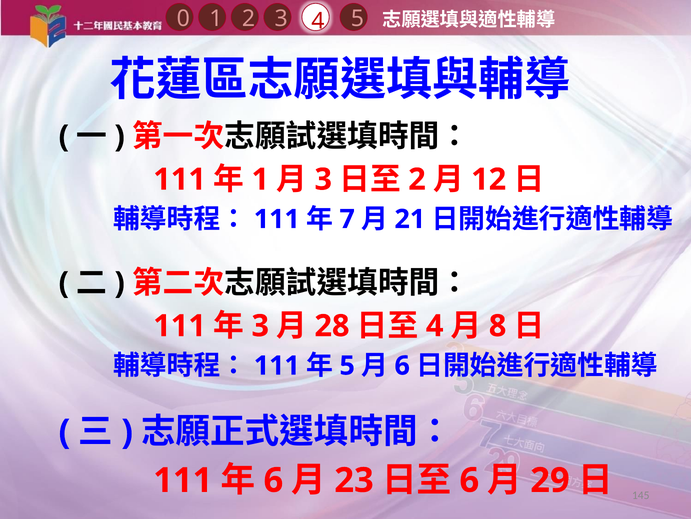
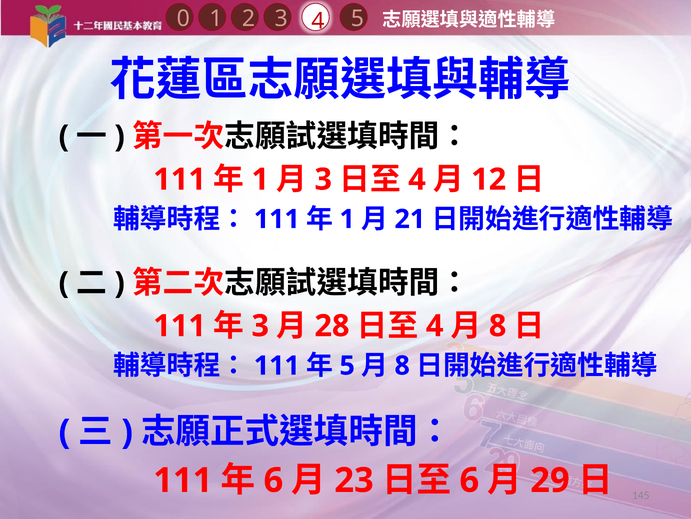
2 at (417, 179): 2 -> 4
7 at (347, 219): 7 -> 1
6 at (402, 365): 6 -> 8
